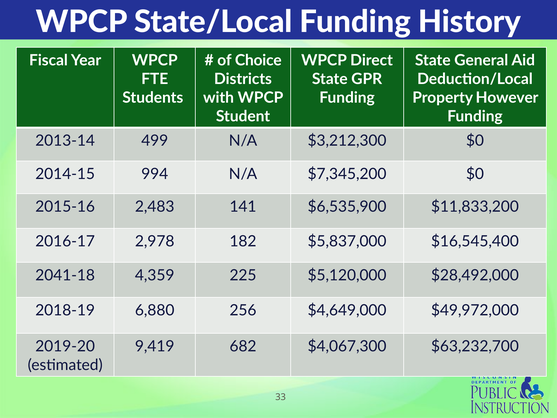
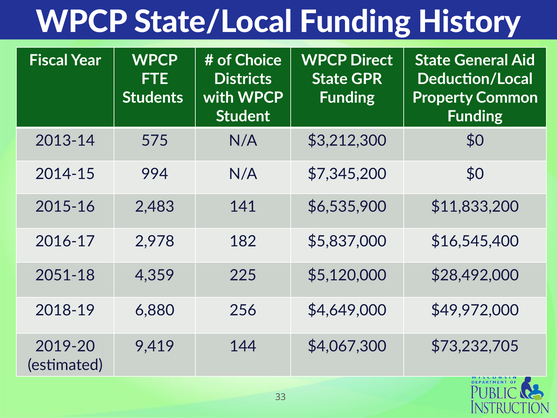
However: However -> Common
499: 499 -> 575
2041-18: 2041-18 -> 2051-18
682: 682 -> 144
$63,232,700: $63,232,700 -> $73,232,705
